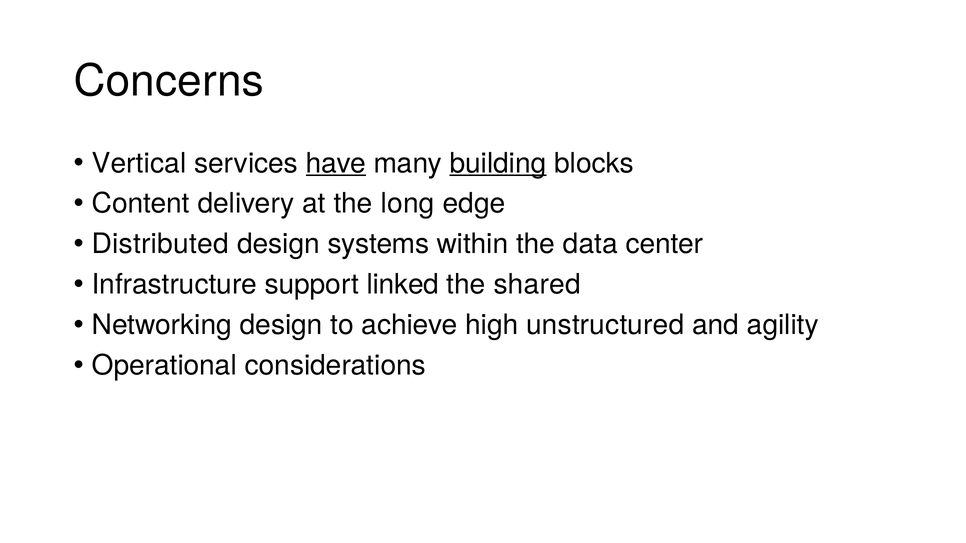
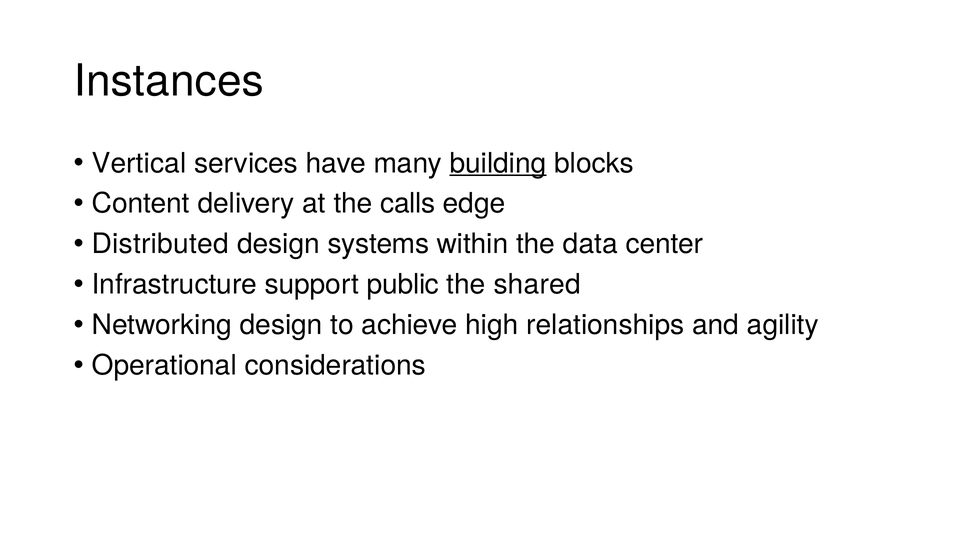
Concerns: Concerns -> Instances
have underline: present -> none
long: long -> calls
linked: linked -> public
unstructured: unstructured -> relationships
